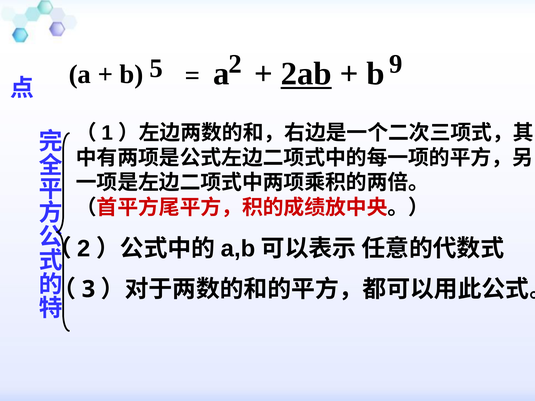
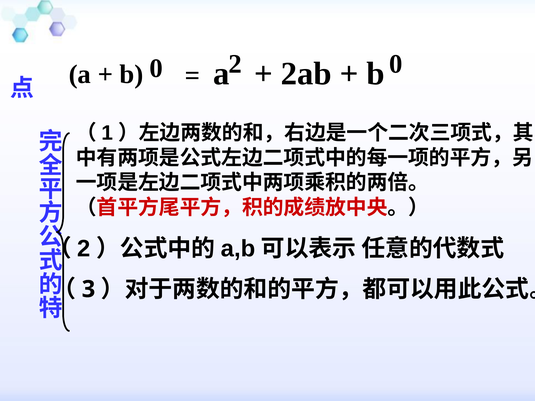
2 9: 9 -> 0
b 5: 5 -> 0
2ab underline: present -> none
